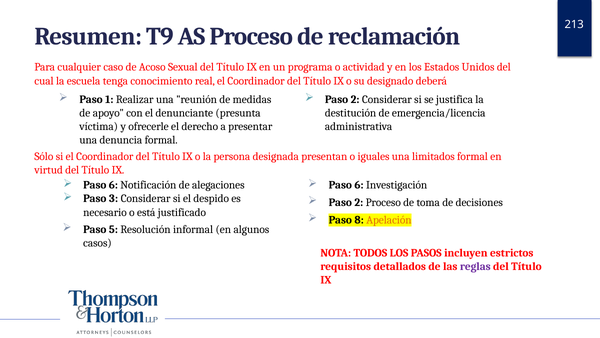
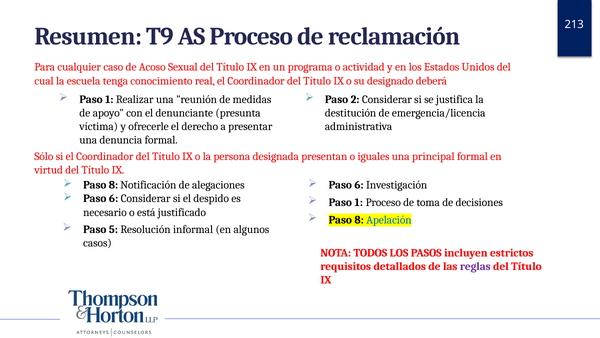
limitados: limitados -> principal
6 at (113, 185): 6 -> 8
3 at (114, 198): 3 -> 6
2 at (359, 202): 2 -> 1
Apelación colour: orange -> blue
